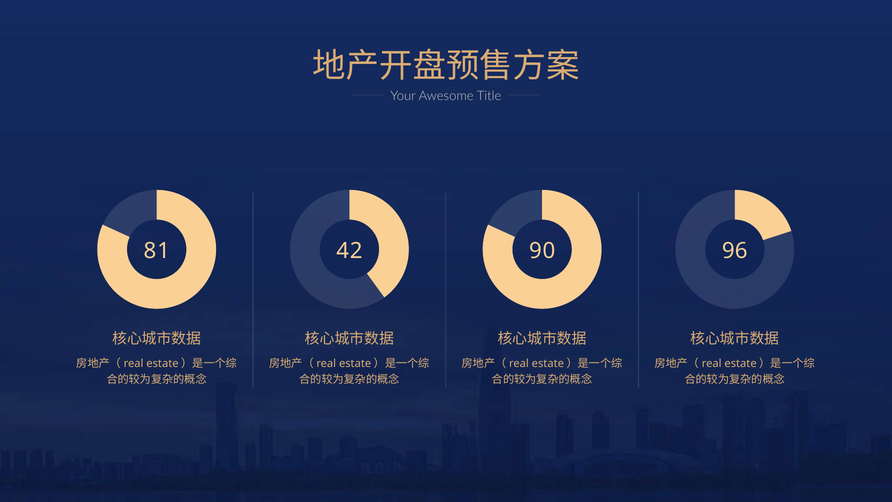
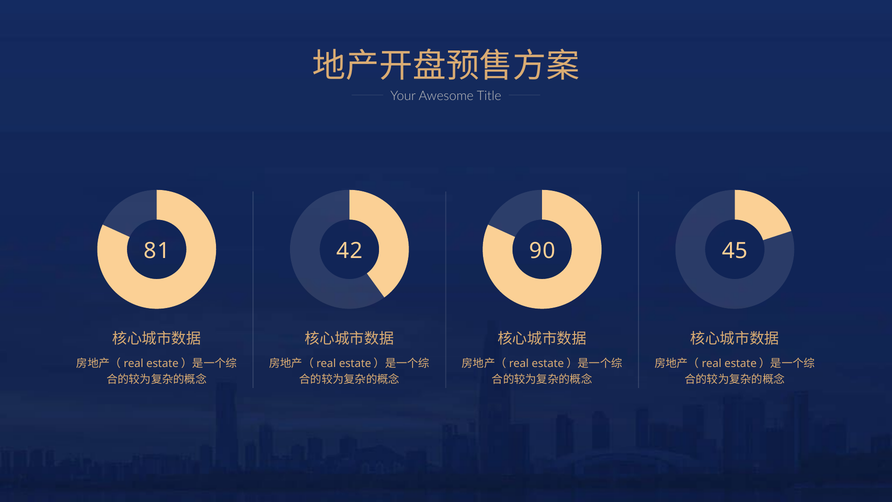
96: 96 -> 45
